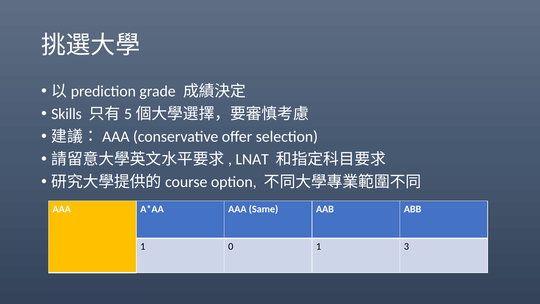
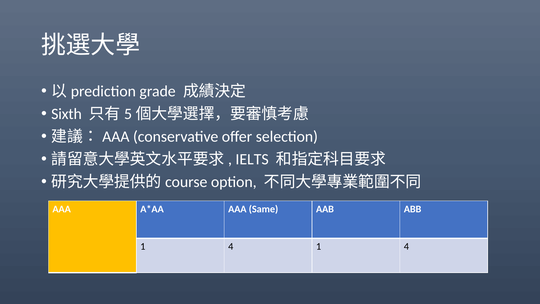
Skills: Skills -> Sixth
LNAT: LNAT -> IELTS
0 at (231, 246): 0 -> 4
3 at (406, 246): 3 -> 4
